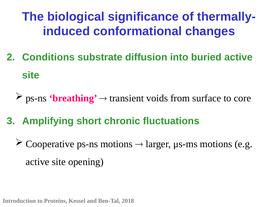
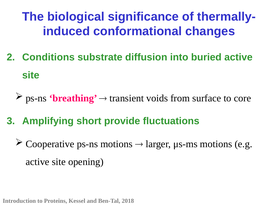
chronic: chronic -> provide
